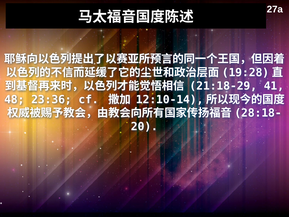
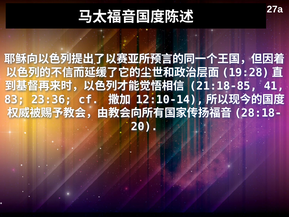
21:18-29: 21:18-29 -> 21:18-85
48: 48 -> 83
